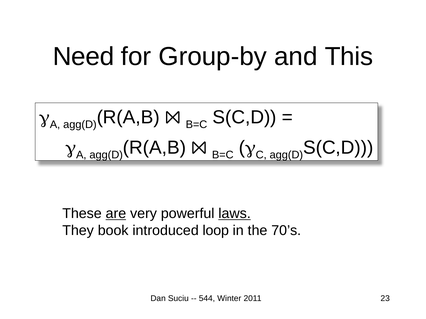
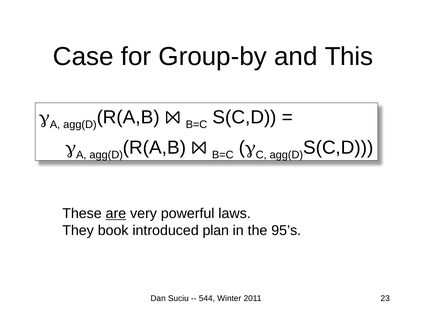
Need: Need -> Case
laws underline: present -> none
loop: loop -> plan
70’s: 70’s -> 95’s
